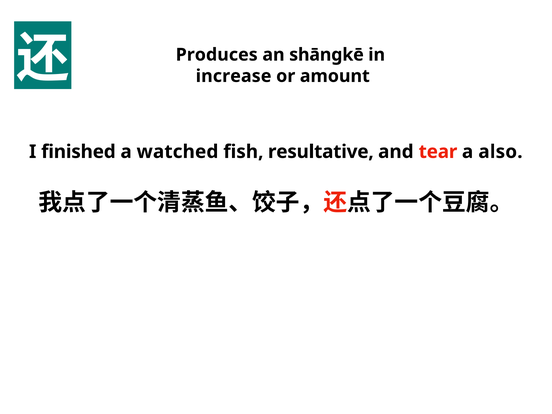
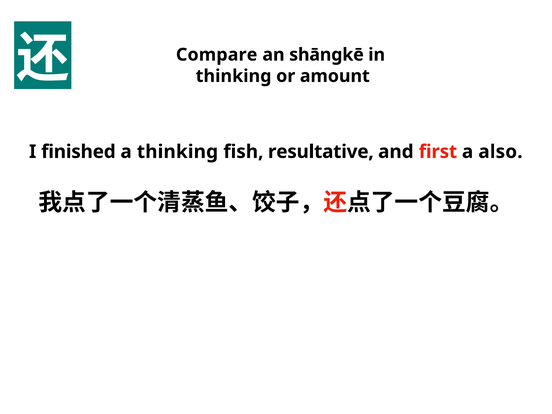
Produces: Produces -> Compare
increase at (234, 76): increase -> thinking
a watched: watched -> thinking
tear: tear -> first
